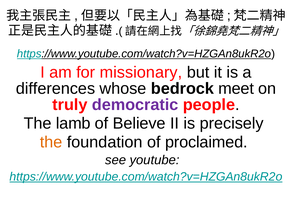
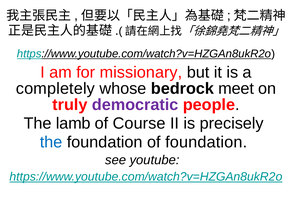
differences: differences -> completely
Believe: Believe -> Course
the at (51, 142) colour: orange -> blue
of proclaimed: proclaimed -> foundation
